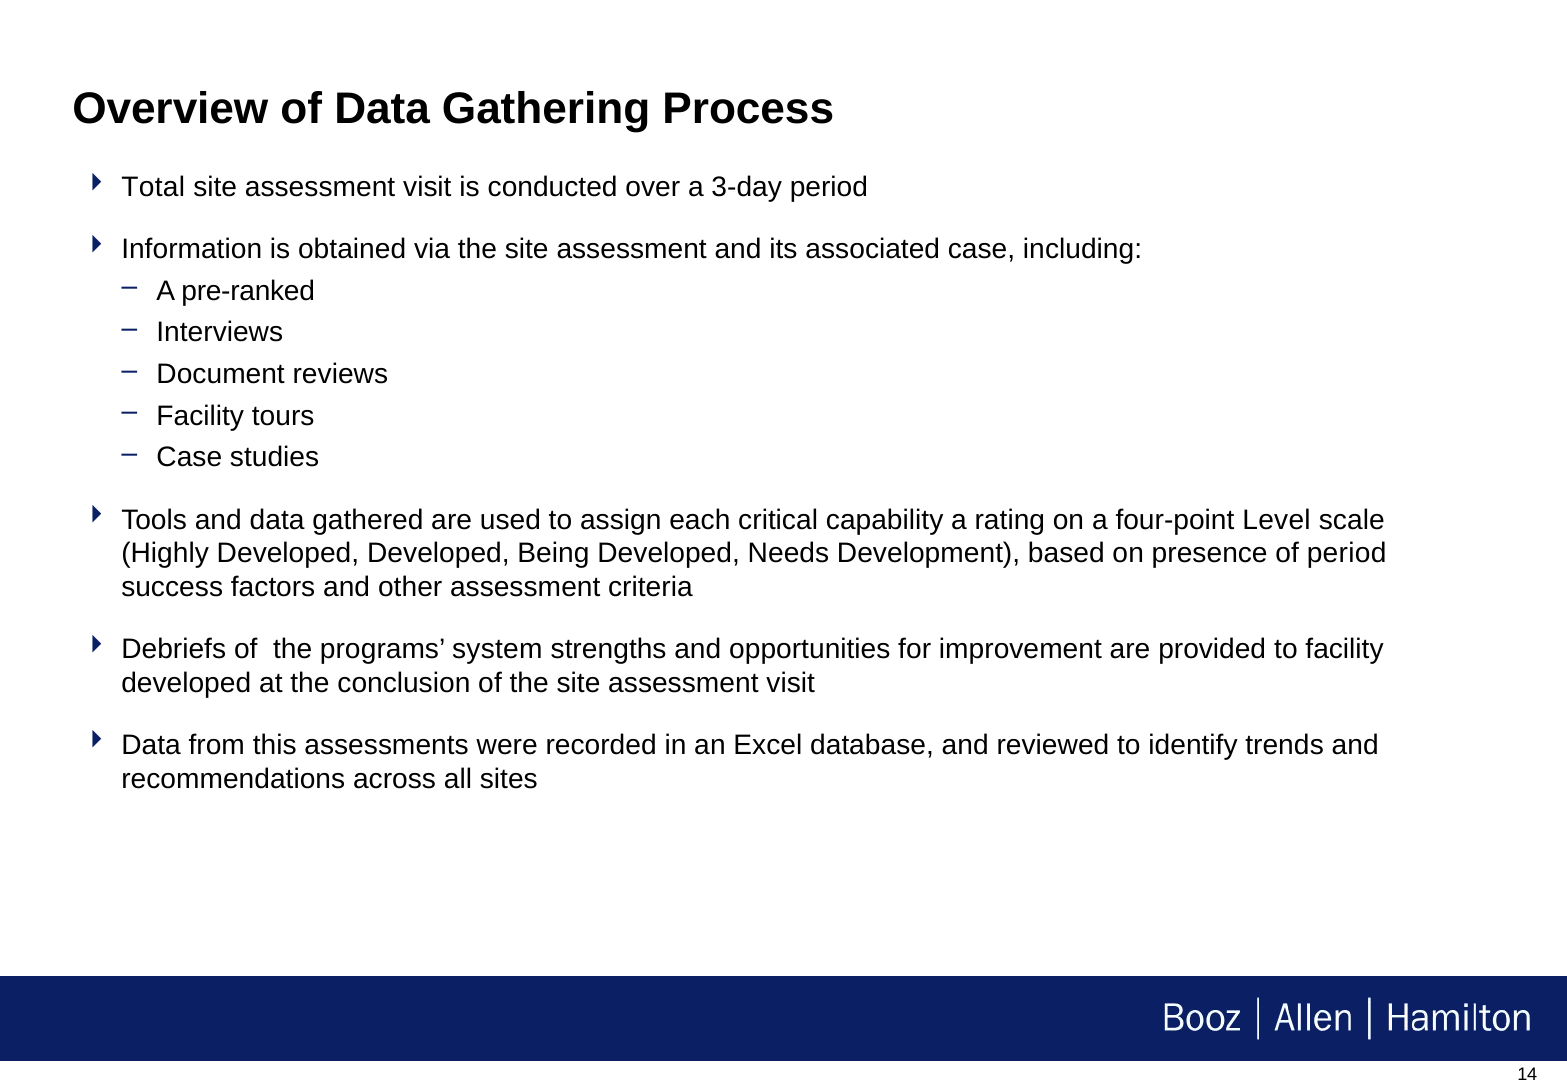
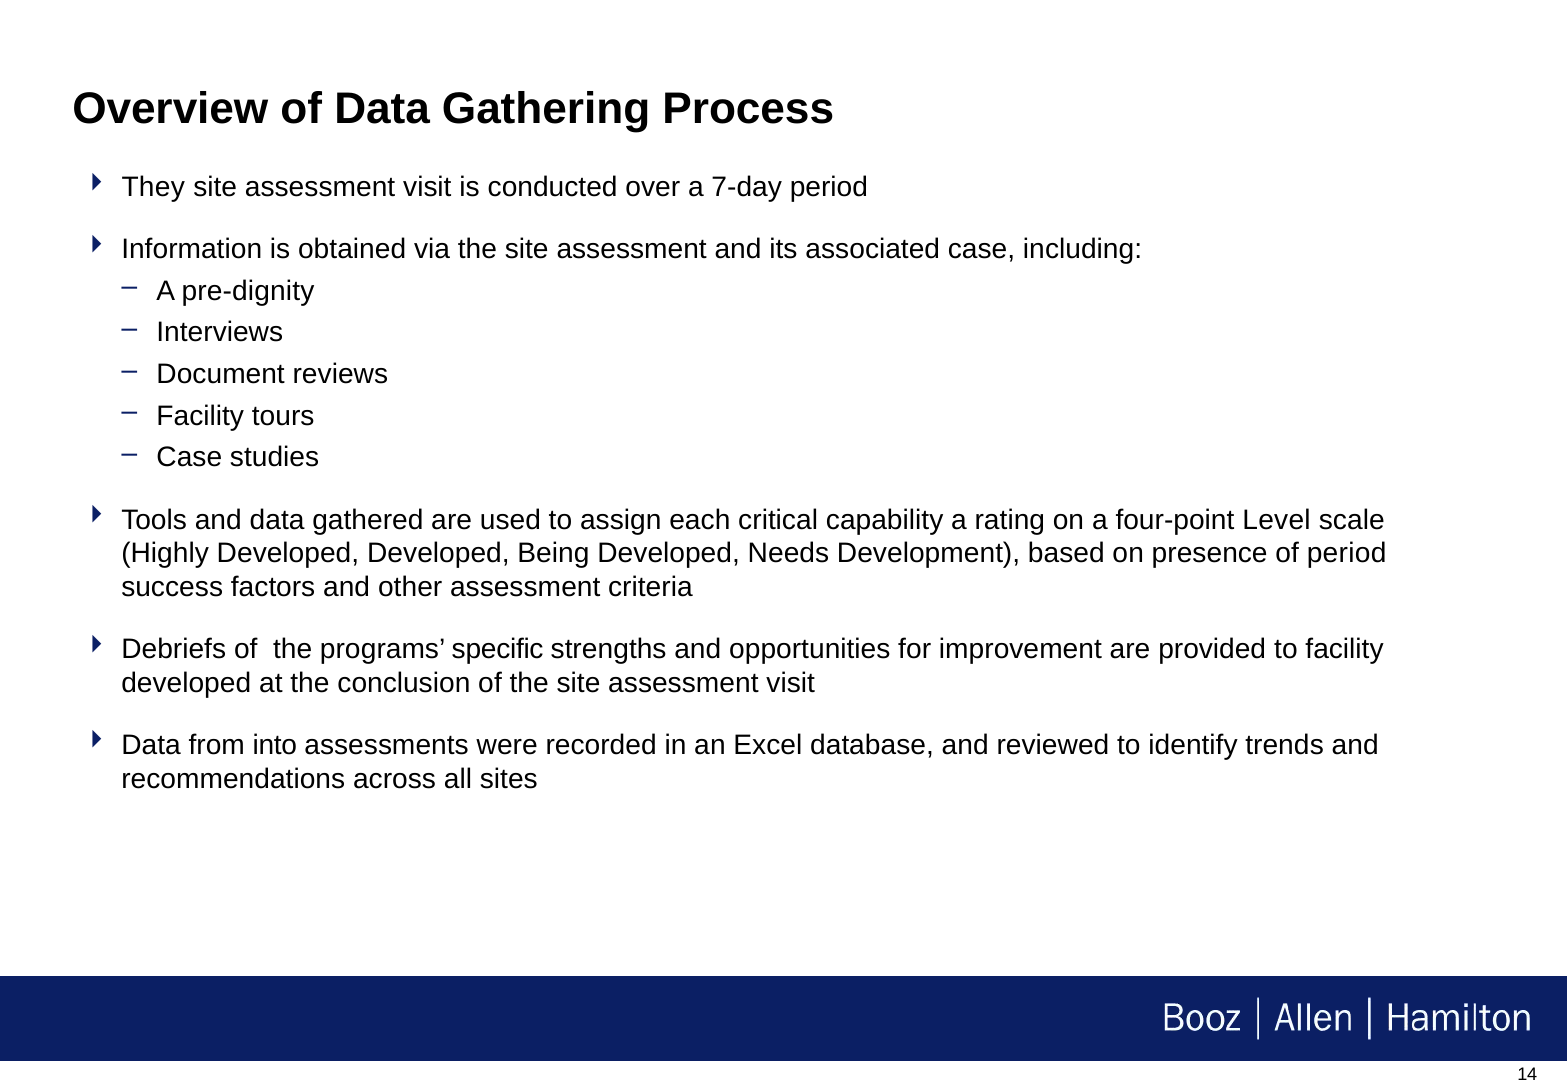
Total: Total -> They
3-day: 3-day -> 7-day
pre-ranked: pre-ranked -> pre-dignity
system: system -> specific
this: this -> into
